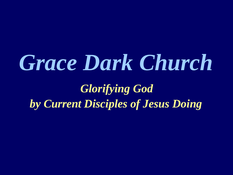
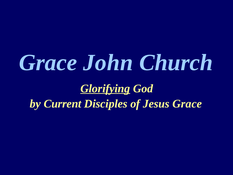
Dark: Dark -> John
Glorifying underline: none -> present
Jesus Doing: Doing -> Grace
